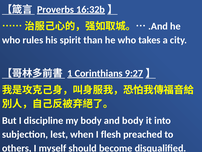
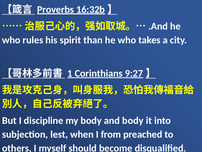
flesh: flesh -> from
